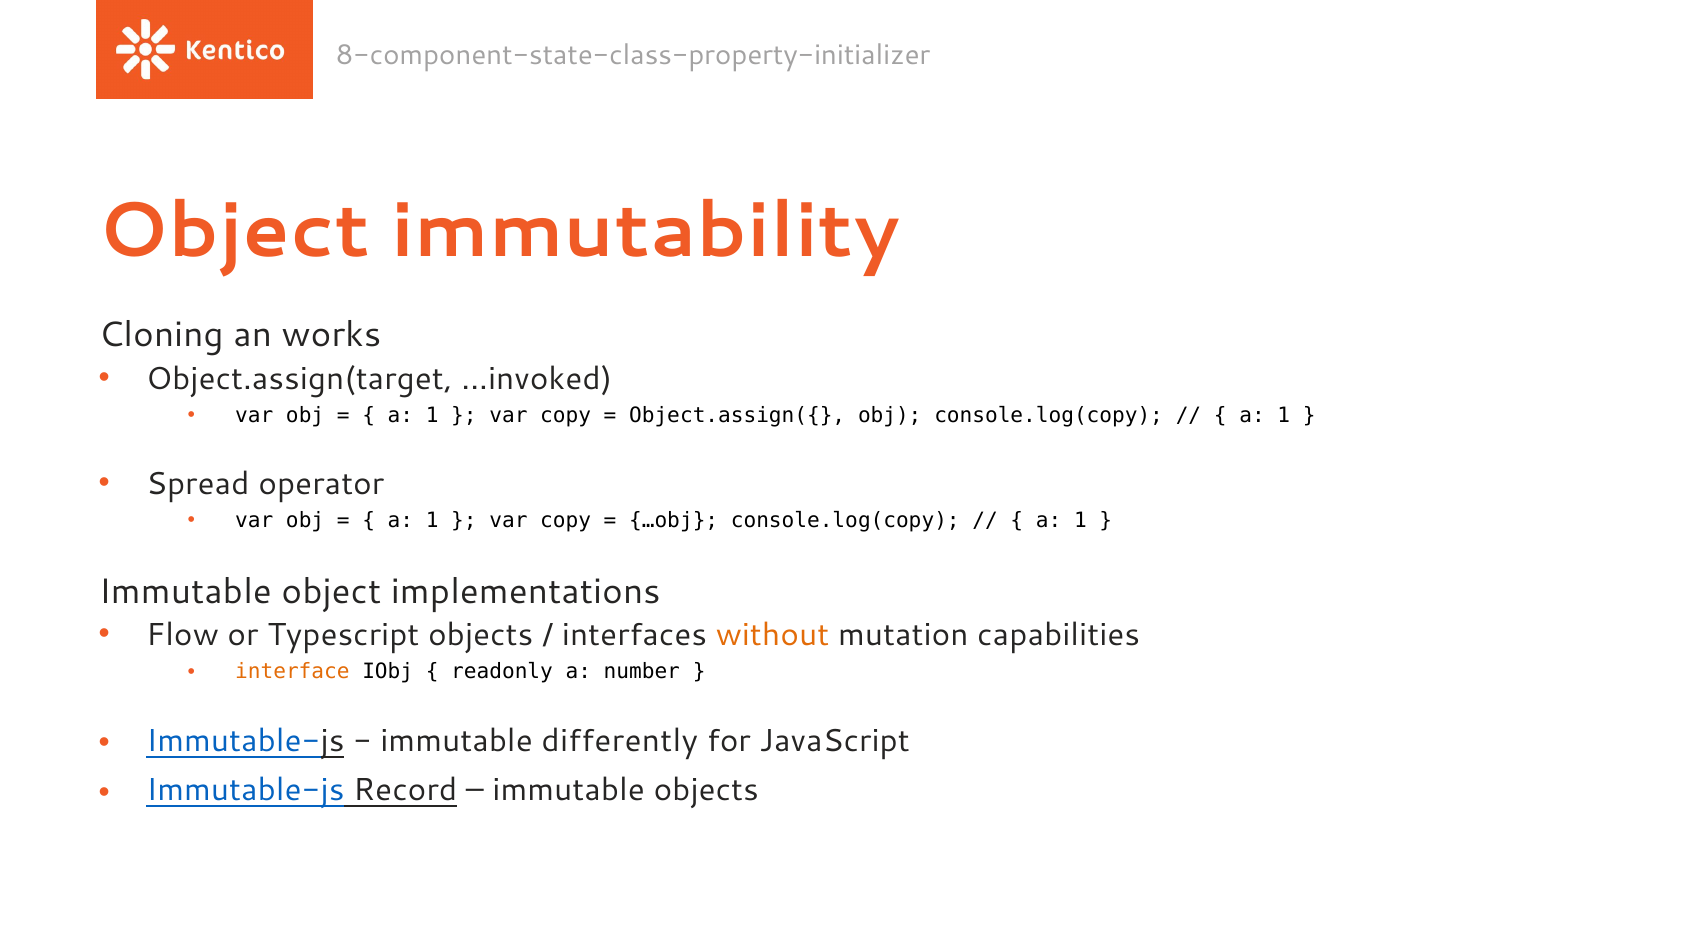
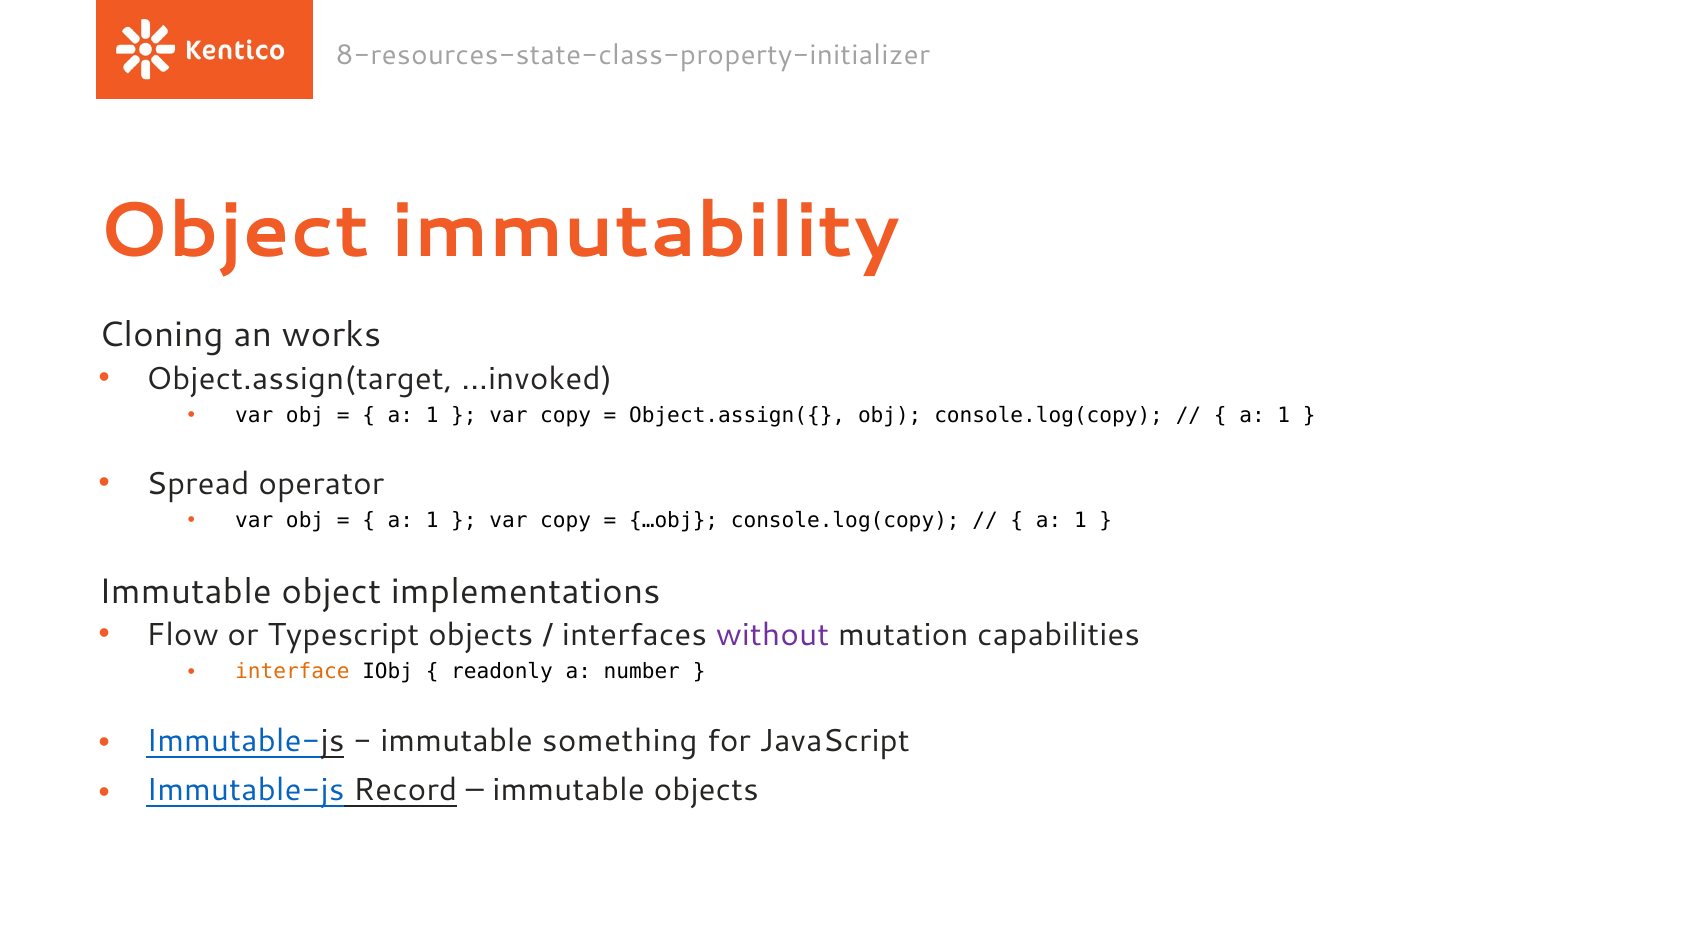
8-component-state-class-property-initializer: 8-component-state-class-property-initializer -> 8-resources-state-class-property-initializer
without colour: orange -> purple
differently: differently -> something
